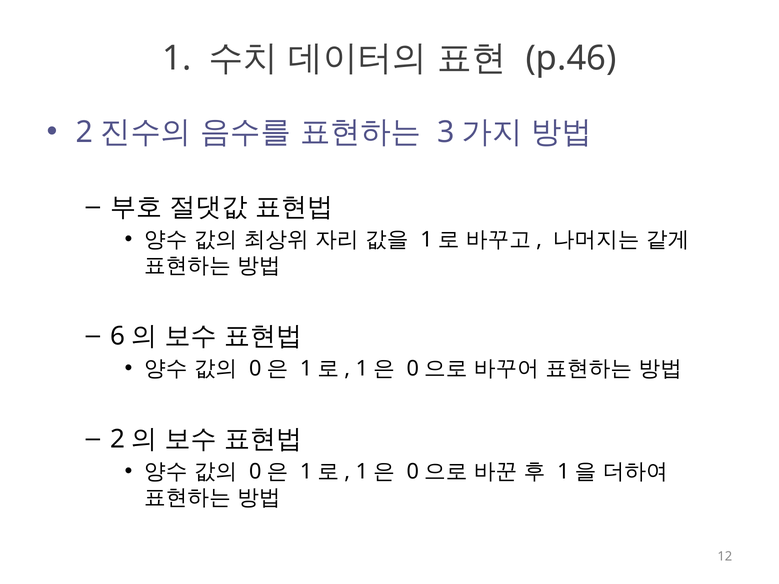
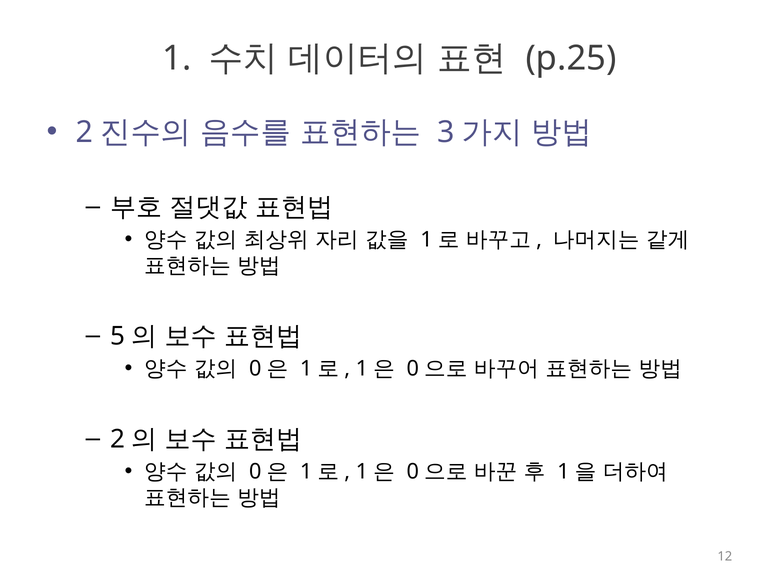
p.46: p.46 -> p.25
6: 6 -> 5
